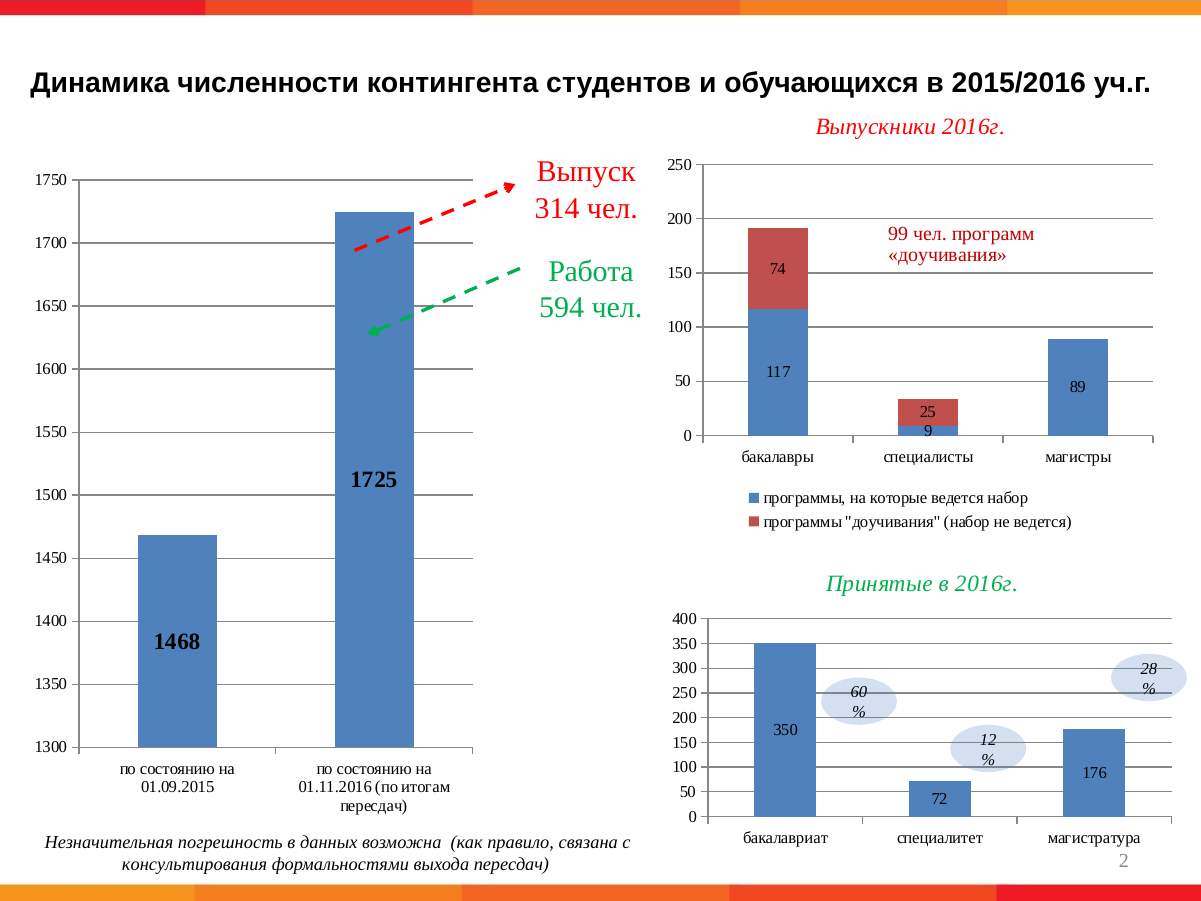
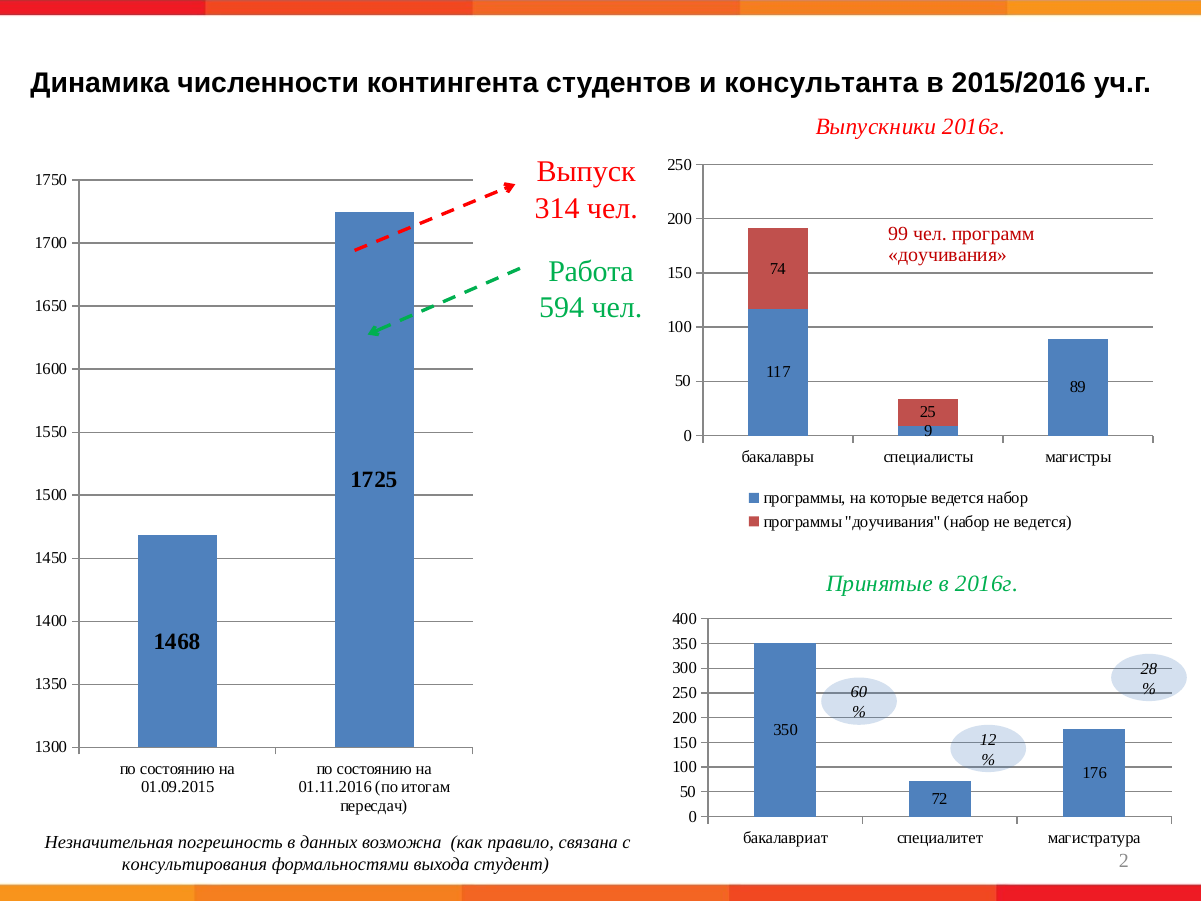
обучающихся: обучающихся -> консультанта
выхода пересдач: пересдач -> студент
